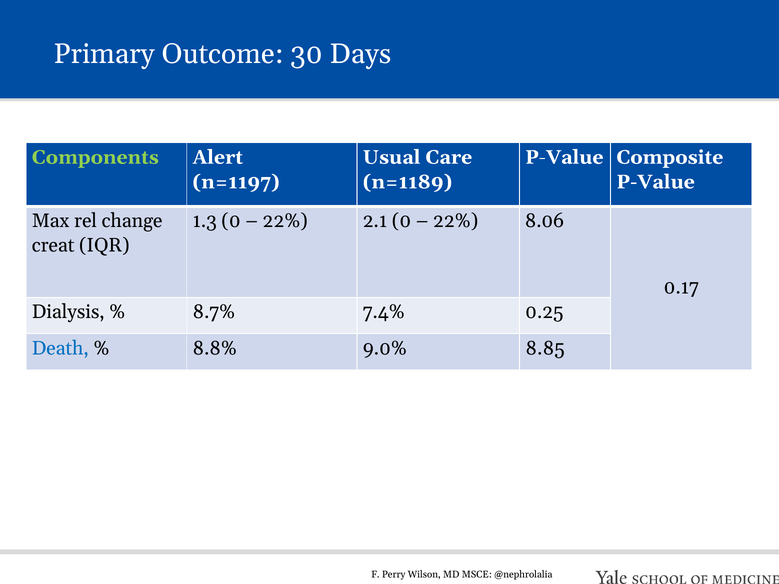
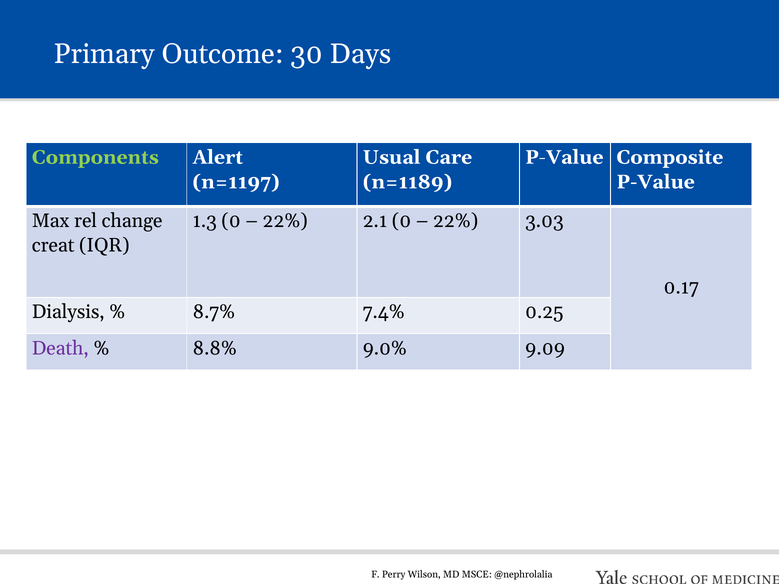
8.06: 8.06 -> 3.03
Death colour: blue -> purple
8.85: 8.85 -> 9.09
